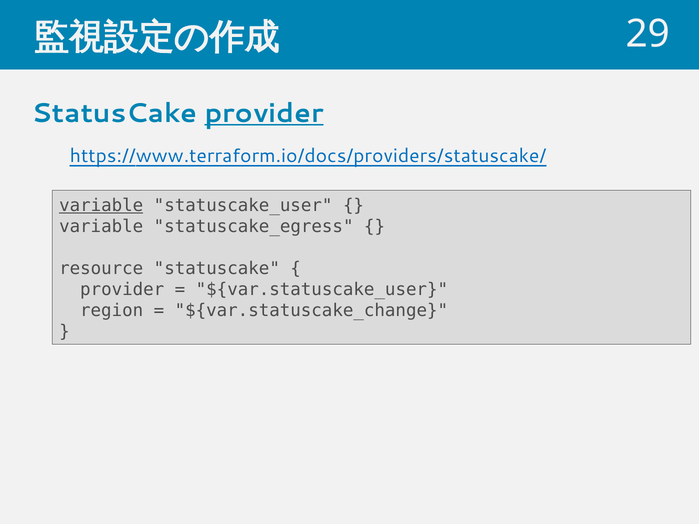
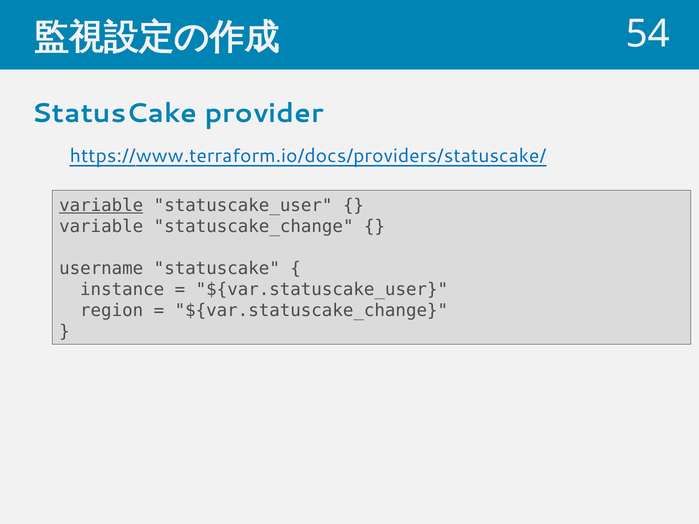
29: 29 -> 54
provider at (264, 113) underline: present -> none
statuscake_egress: statuscake_egress -> statuscake_change
resource: resource -> username
provider at (122, 290): provider -> instance
